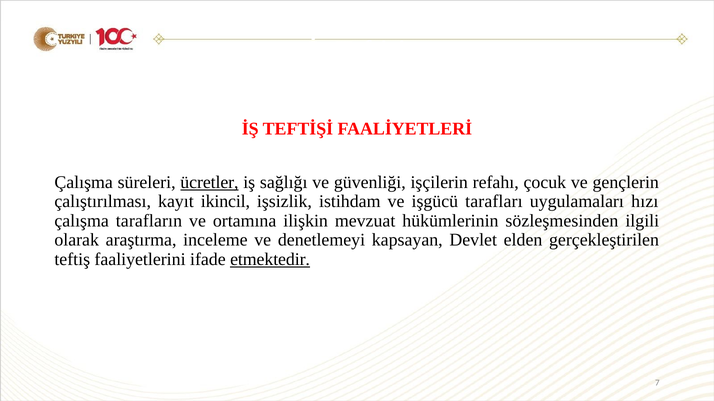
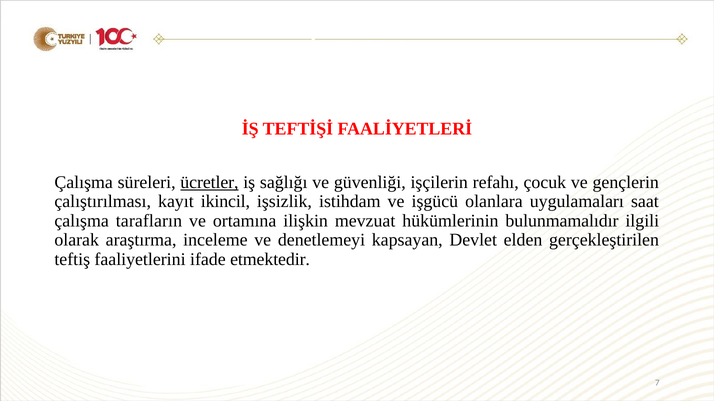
tarafları: tarafları -> olanlara
hızı: hızı -> saat
sözleşmesinden: sözleşmesinden -> bulunmamalıdır
etmektedir underline: present -> none
